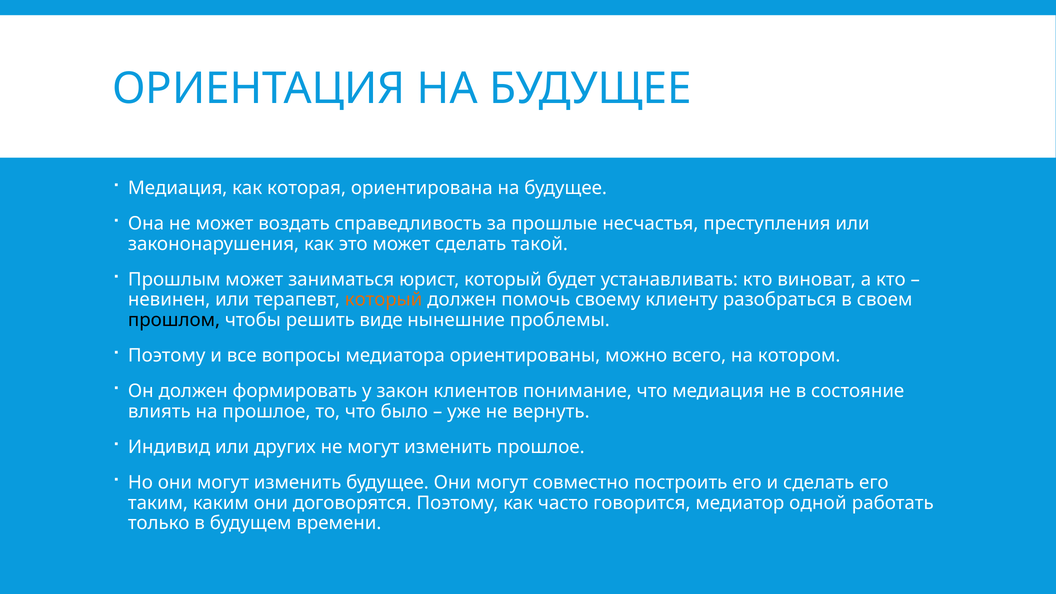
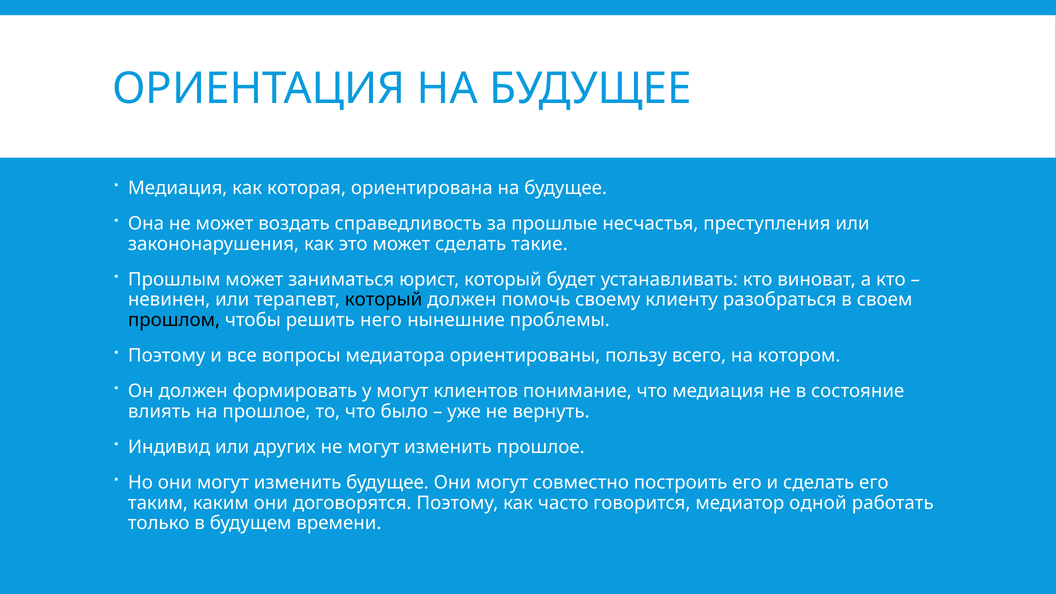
такой: такой -> такие
который at (384, 300) colour: orange -> black
виде: виде -> него
можно: можно -> пользу
у закон: закон -> могут
